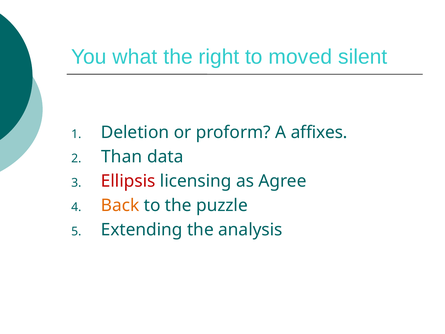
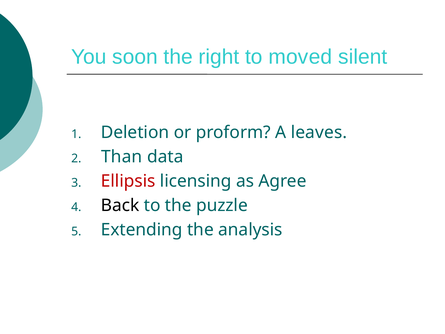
what: what -> soon
affixes: affixes -> leaves
Back colour: orange -> black
